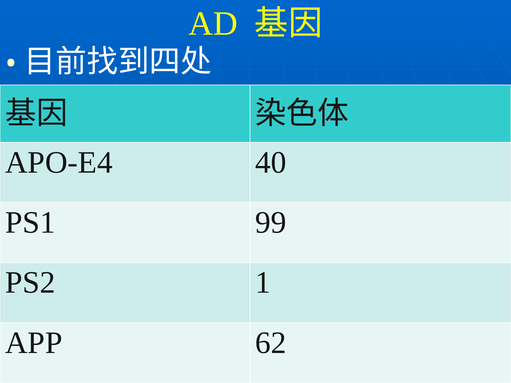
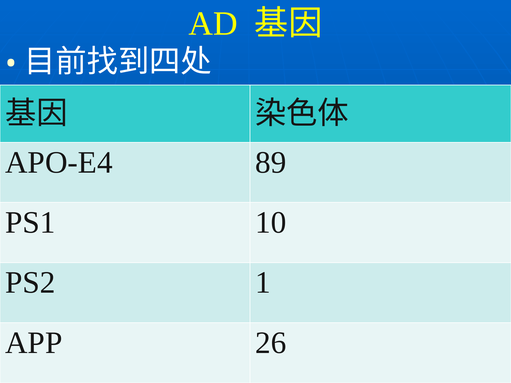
40: 40 -> 89
99: 99 -> 10
62: 62 -> 26
